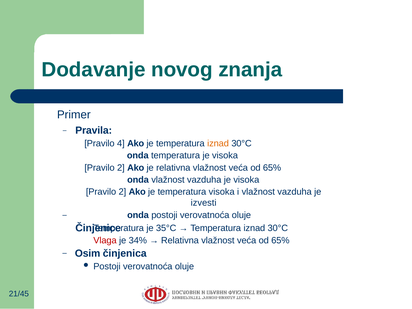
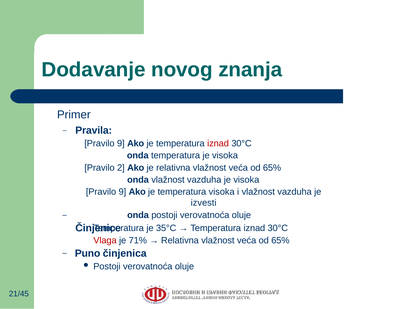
4 at (121, 143): 4 -> 9
iznad at (218, 143) colour: orange -> red
2 at (122, 192): 2 -> 9
34%: 34% -> 71%
Osim: Osim -> Puno
